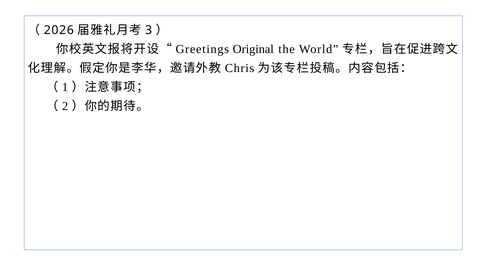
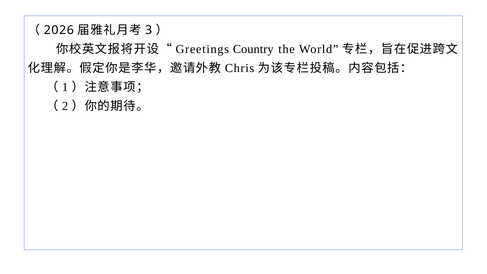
Original: Original -> Country
